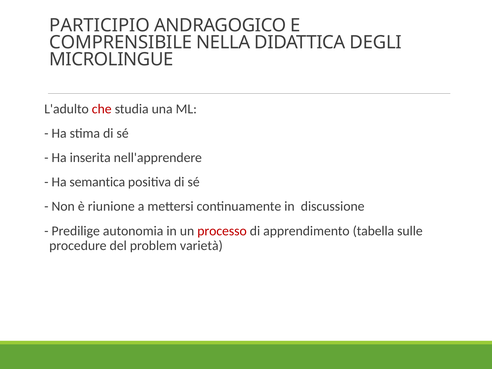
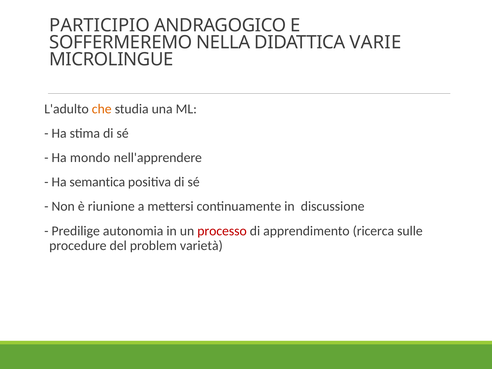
COMPRENSIBILE: COMPRENSIBILE -> SOFFERMEREMO
DEGLI: DEGLI -> VARIE
che colour: red -> orange
inserita: inserita -> mondo
tabella: tabella -> ricerca
